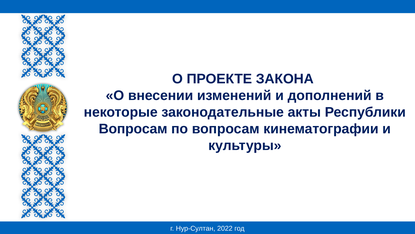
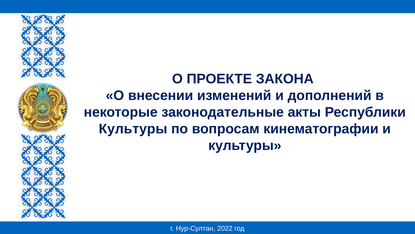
Вопросам at (133, 129): Вопросам -> Культуры
